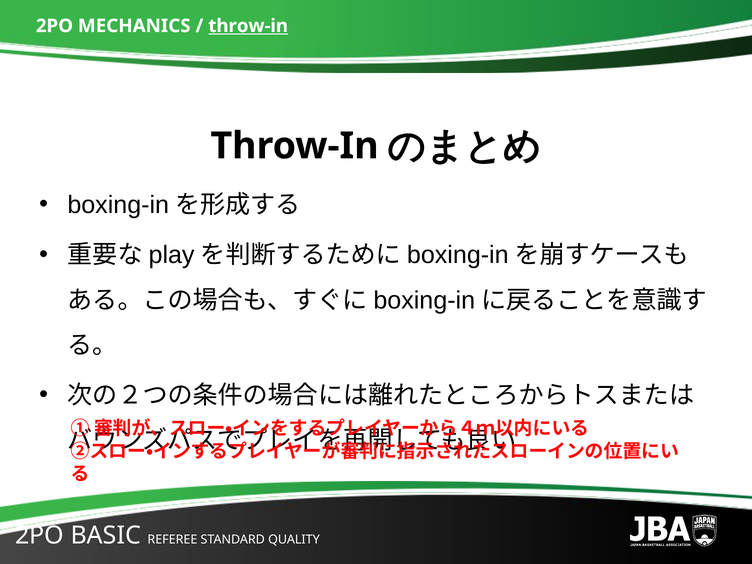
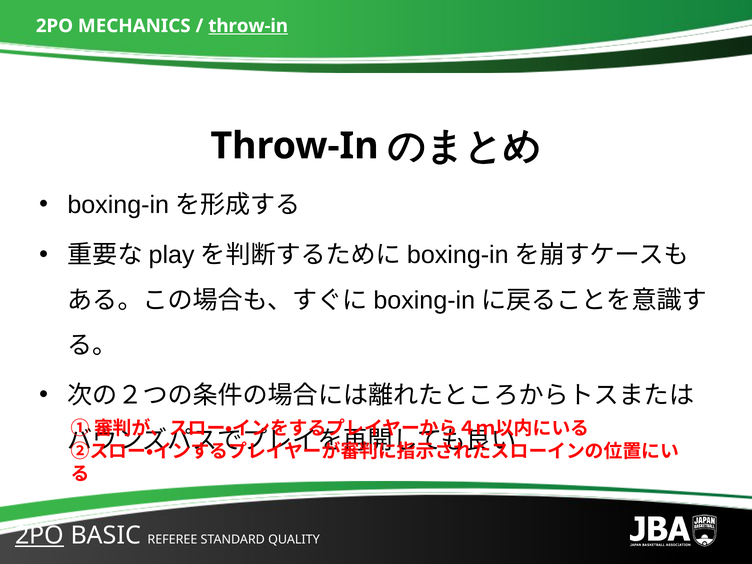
2PO at (40, 535) underline: none -> present
